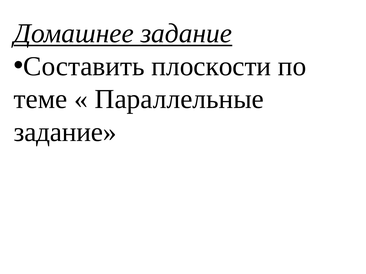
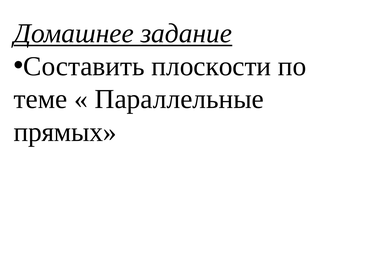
задание at (65, 132): задание -> прямых
